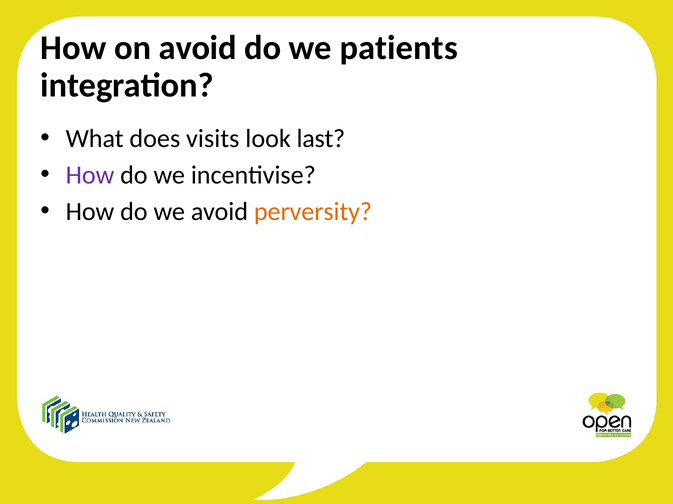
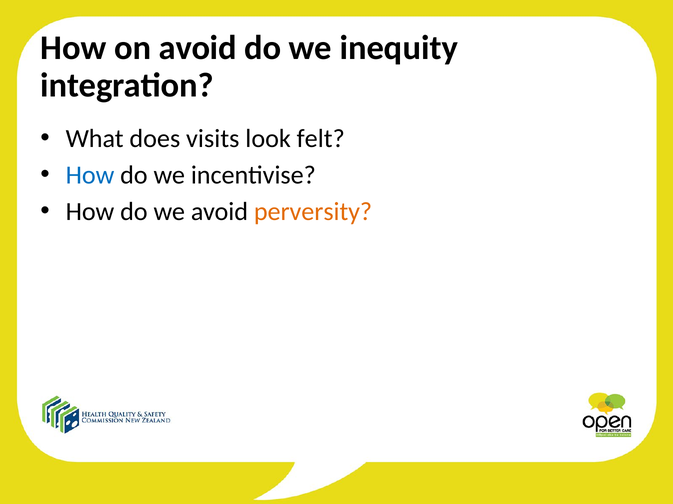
patients: patients -> inequity
last: last -> felt
How at (90, 175) colour: purple -> blue
